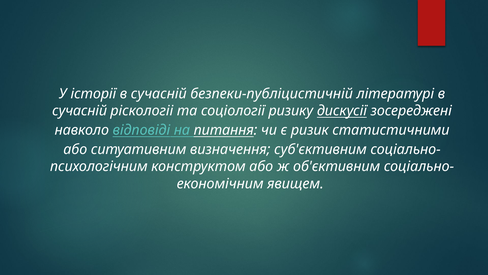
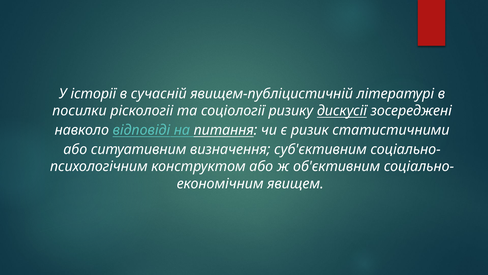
безпеки-публіцистичній: безпеки-публіцистичній -> явищем-публіцистичній
сучасній at (80, 111): сучасній -> посилки
